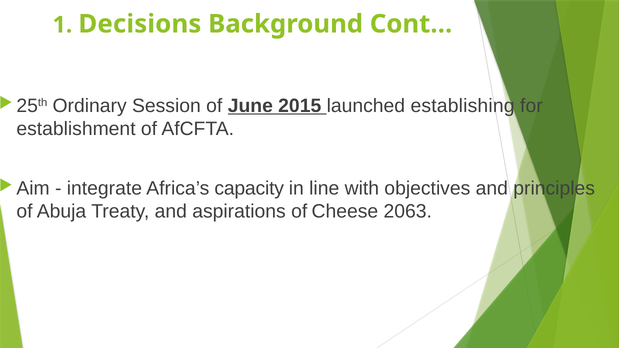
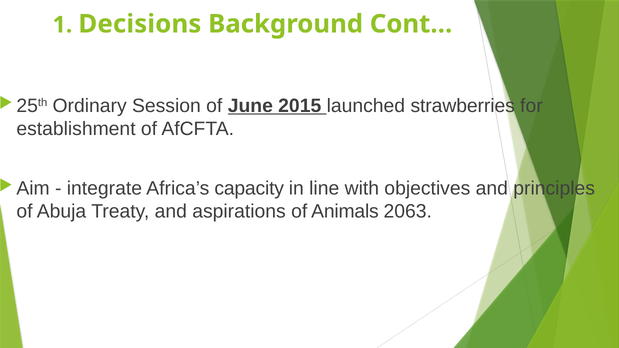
establishing: establishing -> strawberries
Cheese: Cheese -> Animals
